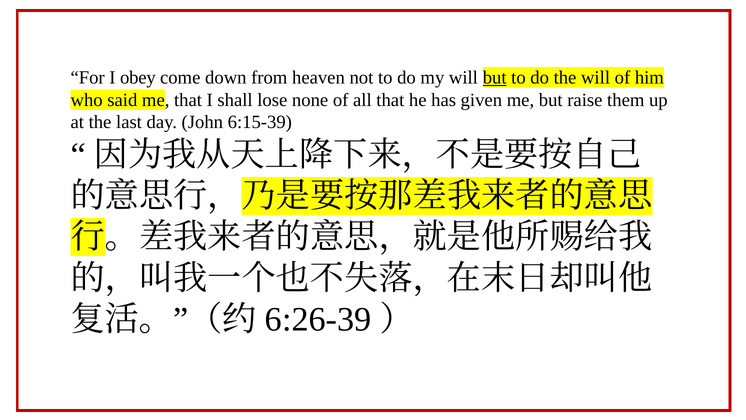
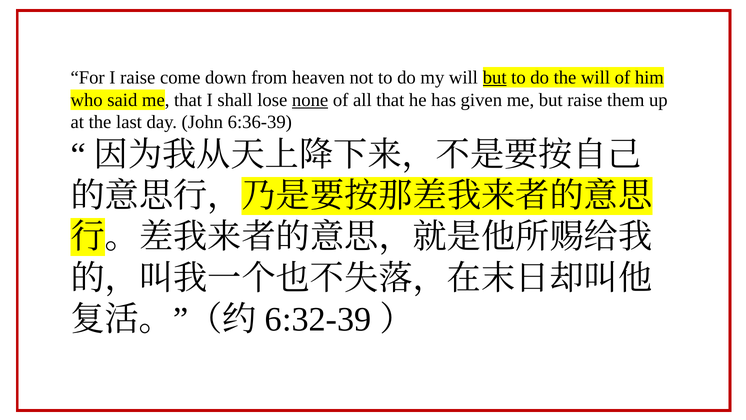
I obey: obey -> raise
none underline: none -> present
6:15-39: 6:15-39 -> 6:36-39
6:26-39: 6:26-39 -> 6:32-39
